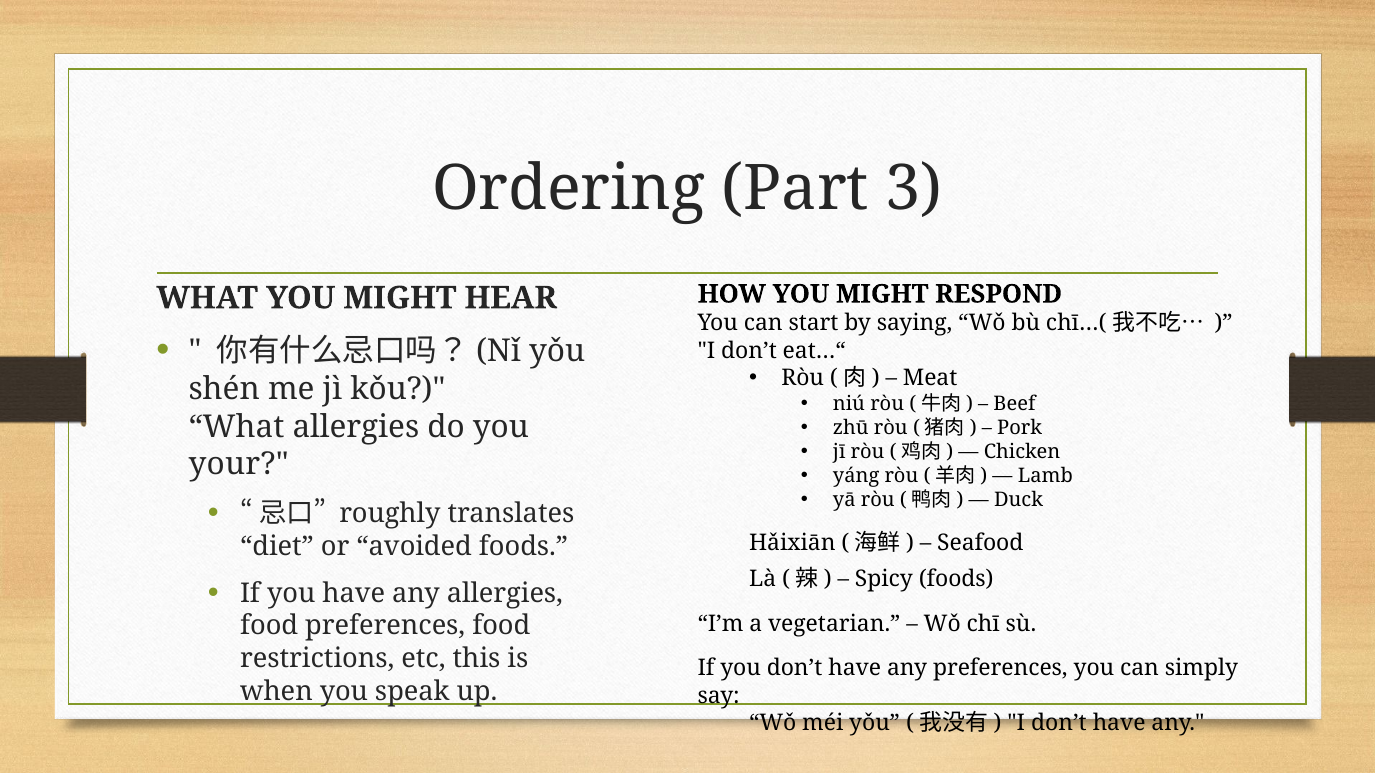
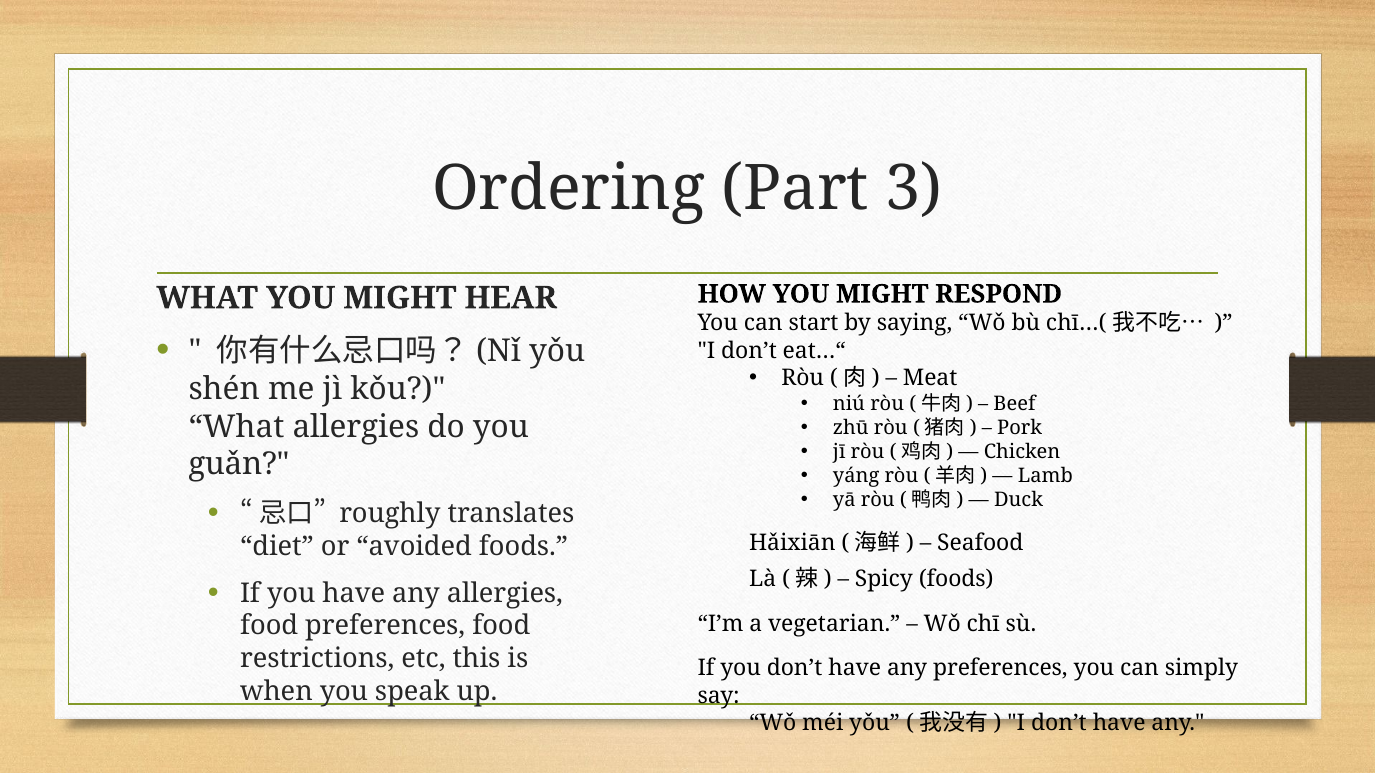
your: your -> guǎn
